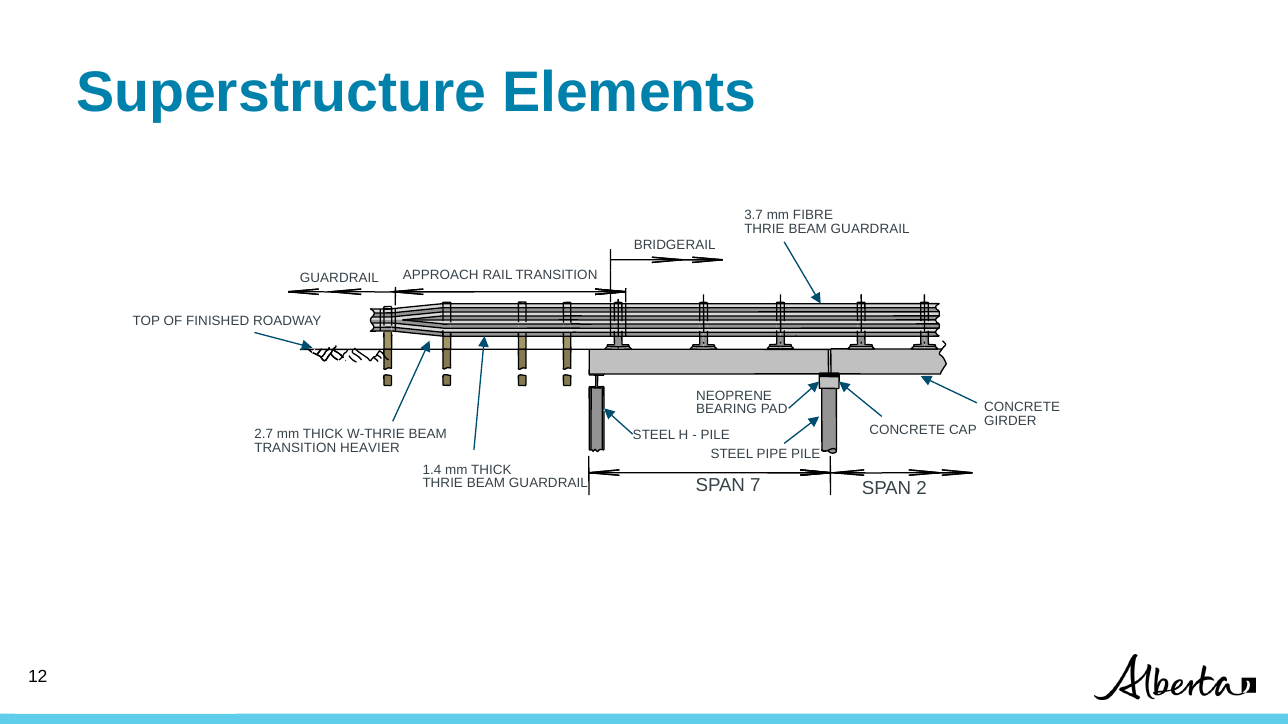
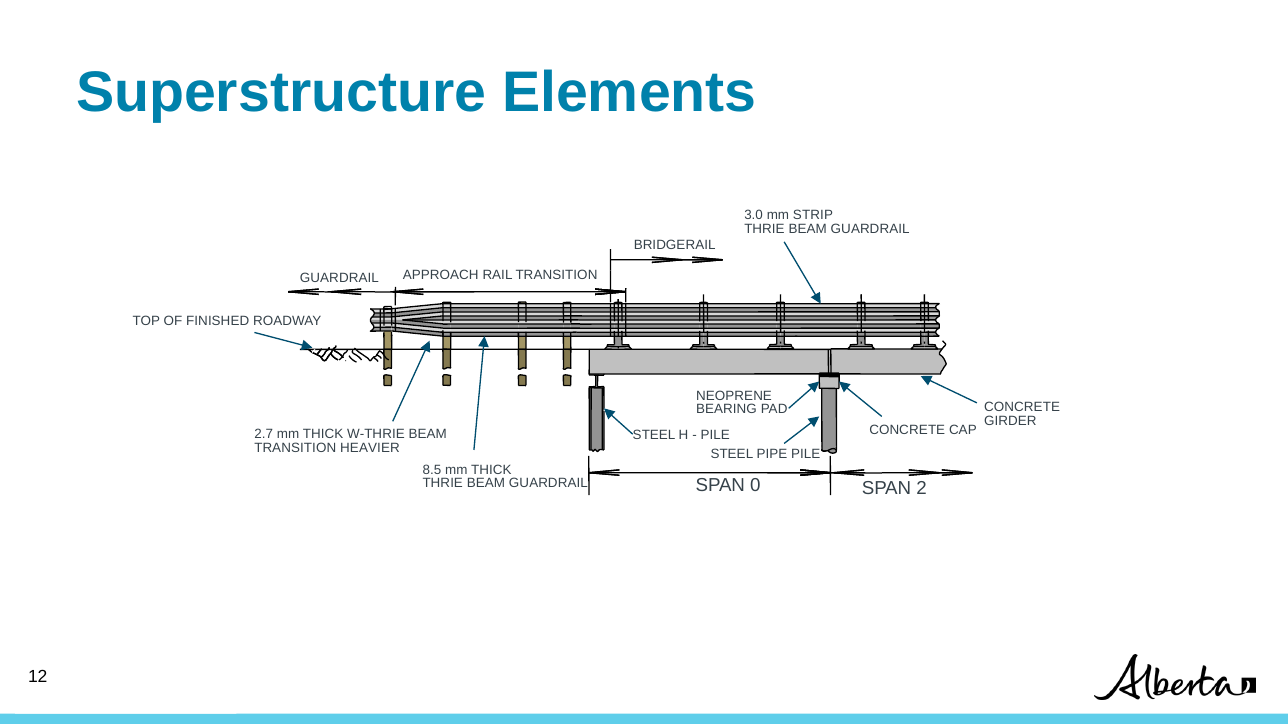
3.7: 3.7 -> 3.0
FIBRE: FIBRE -> STRIP
1.4: 1.4 -> 8.5
7: 7 -> 0
